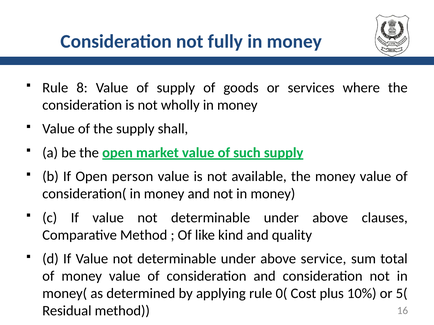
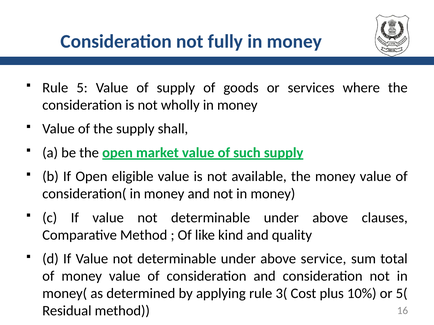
8: 8 -> 5
person: person -> eligible
0(: 0( -> 3(
